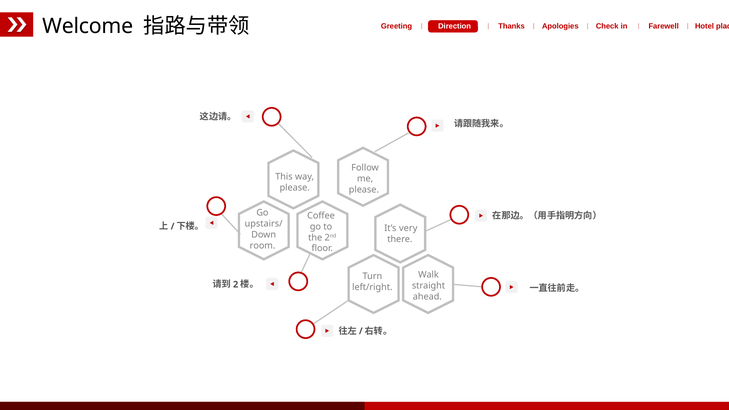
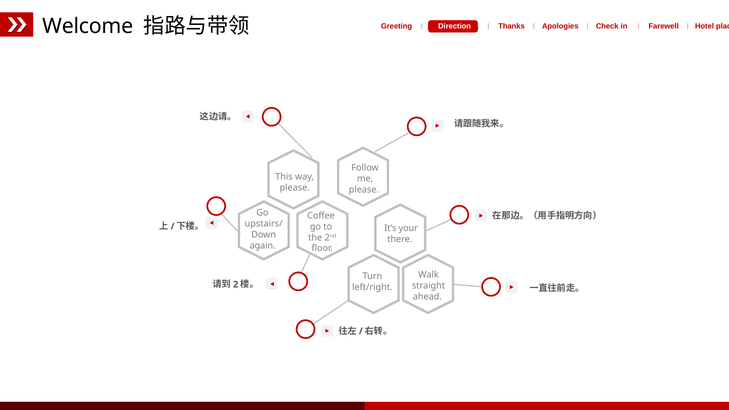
very: very -> your
room: room -> again
